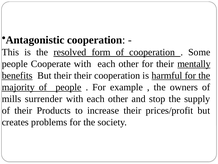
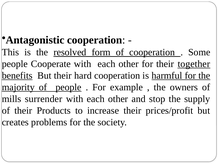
mentally: mentally -> together
their their: their -> hard
